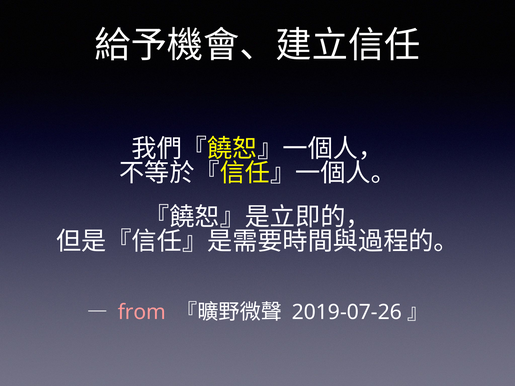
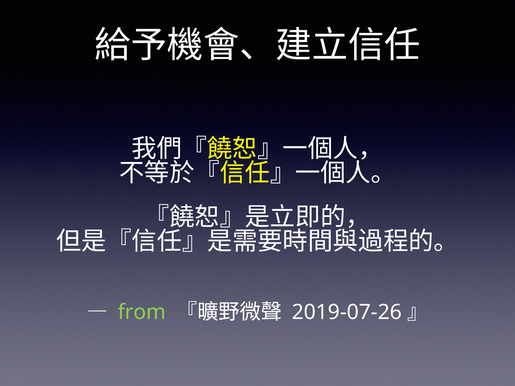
from colour: pink -> light green
